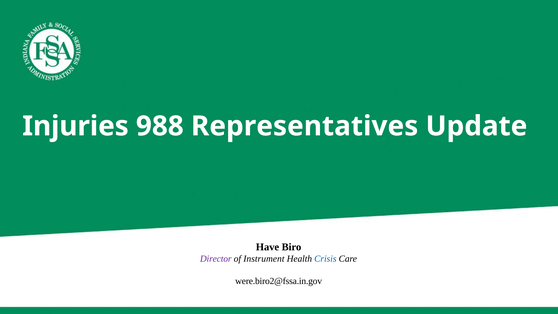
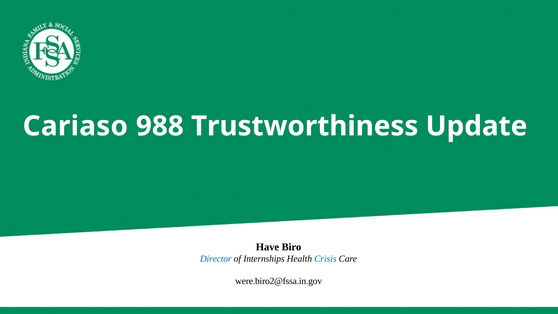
Injuries: Injuries -> Cariaso
Representatives: Representatives -> Trustworthiness
Director colour: purple -> blue
Instrument: Instrument -> Internships
